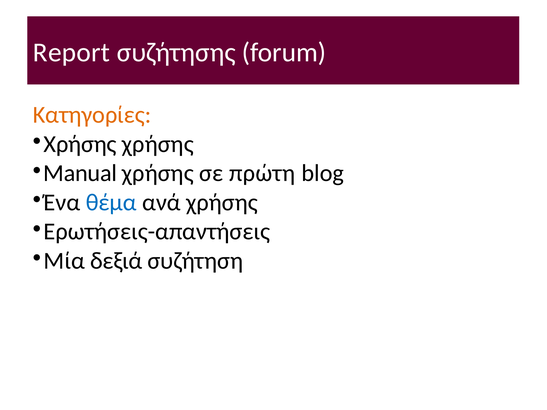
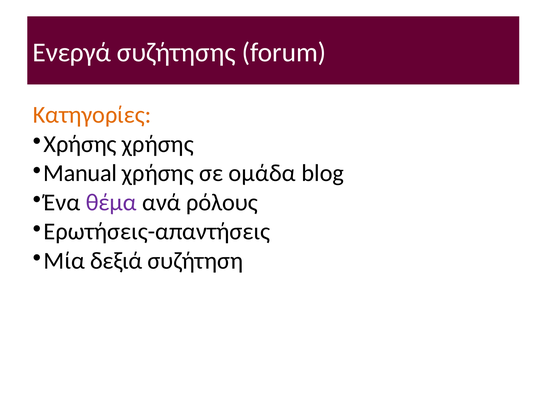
Report: Report -> Ενεργά
πρώτη: πρώτη -> ομάδα
θέμα colour: blue -> purple
ανά χρήσης: χρήσης -> ρόλους
